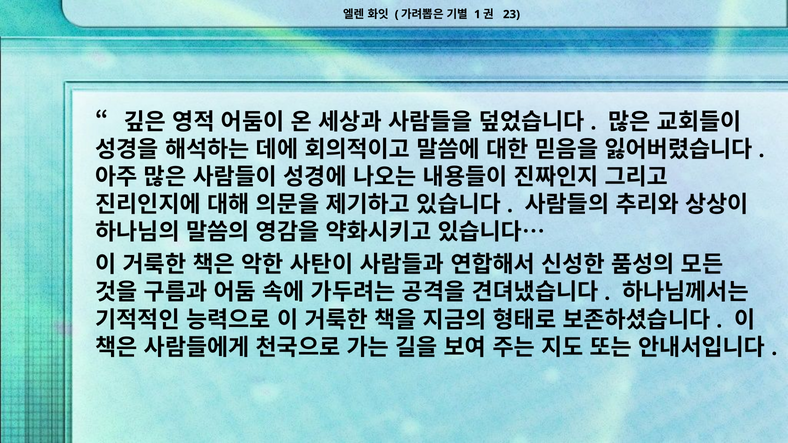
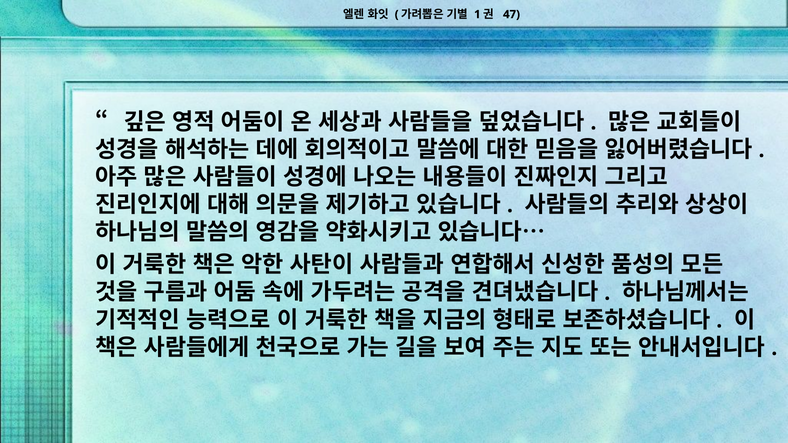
23: 23 -> 47
